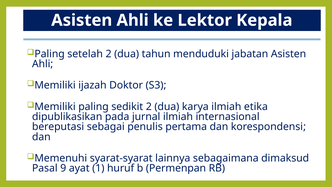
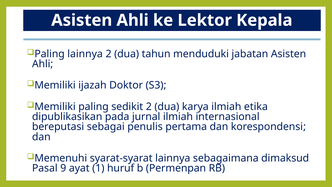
Paling setelah: setelah -> lainnya
